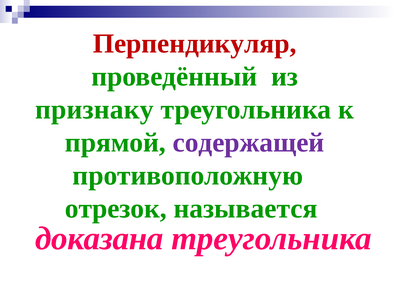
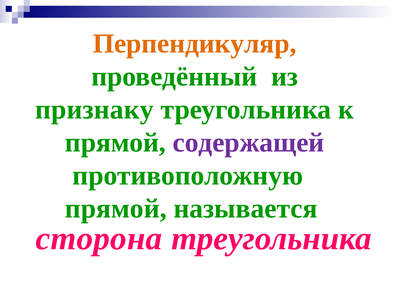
Перпендикуляр colour: red -> orange
отрезок at (116, 208): отрезок -> прямой
доказана: доказана -> сторона
